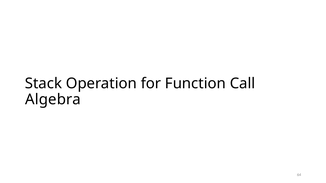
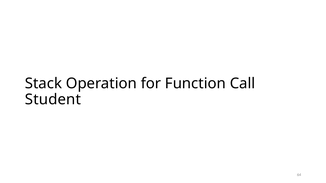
Algebra: Algebra -> Student
